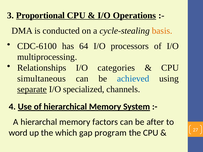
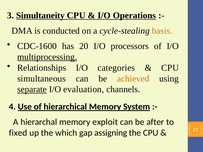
Proportional: Proportional -> Simultaneity
CDC-6100: CDC-6100 -> CDC-1600
64: 64 -> 20
multiprocessing underline: none -> present
achieved colour: blue -> orange
specialized: specialized -> evaluation
factors: factors -> exploit
word: word -> fixed
program: program -> assigning
